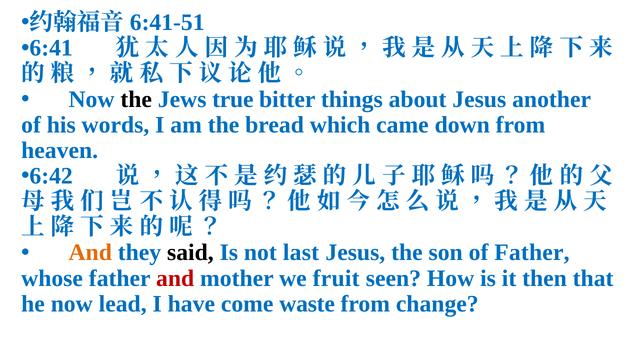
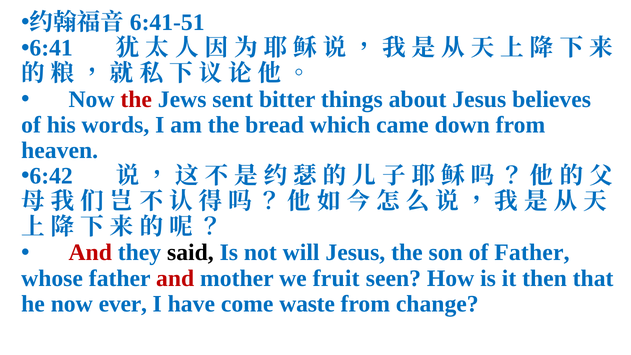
the at (136, 99) colour: black -> red
true: true -> sent
another: another -> believes
And at (90, 253) colour: orange -> red
last: last -> will
lead: lead -> ever
